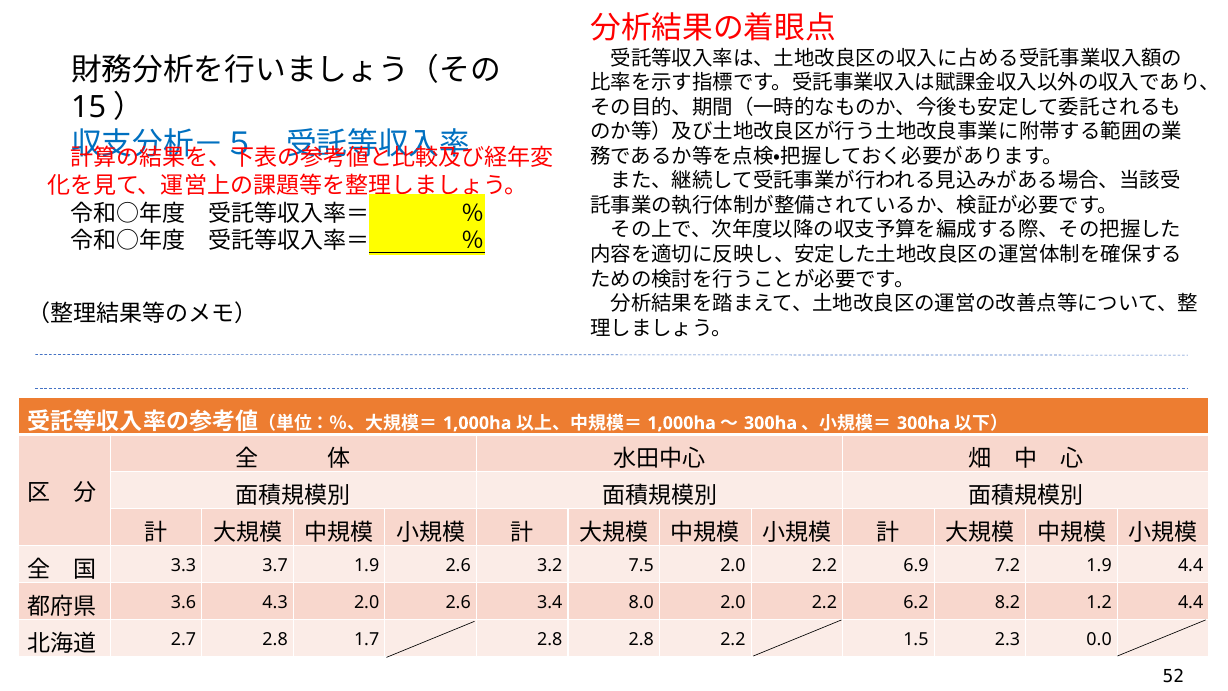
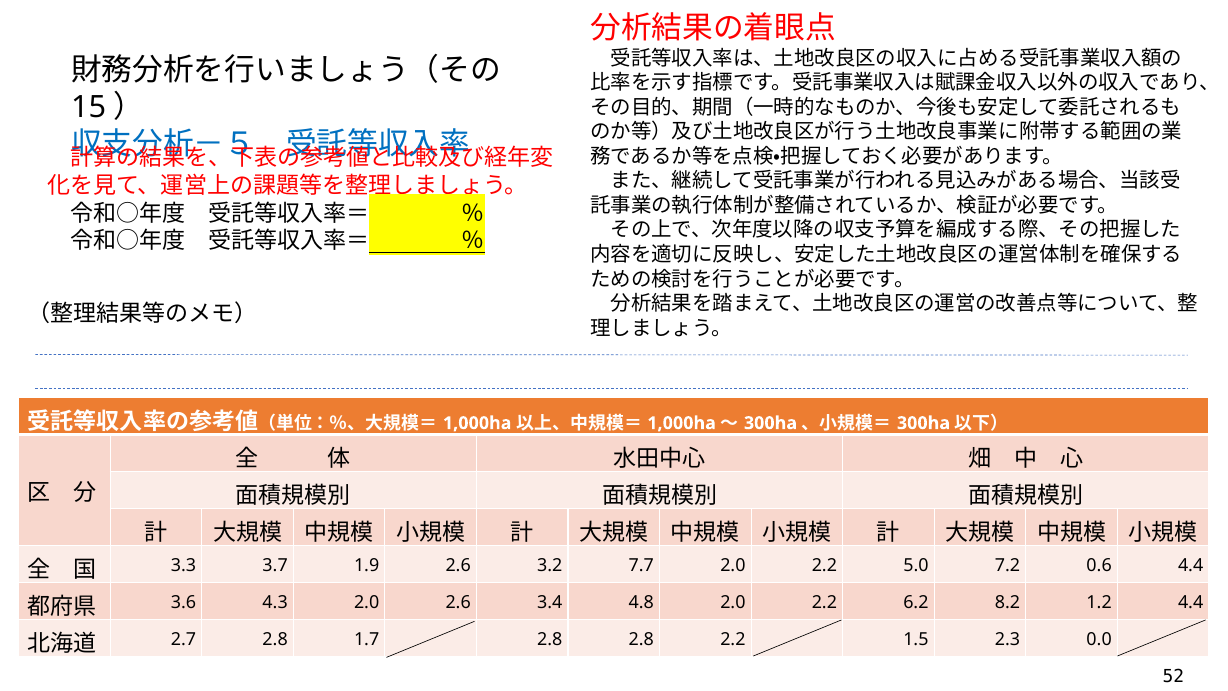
7.5: 7.5 -> 7.7
6.9: 6.9 -> 5.0
7.2 1.9: 1.9 -> 0.6
8.0: 8.0 -> 4.8
